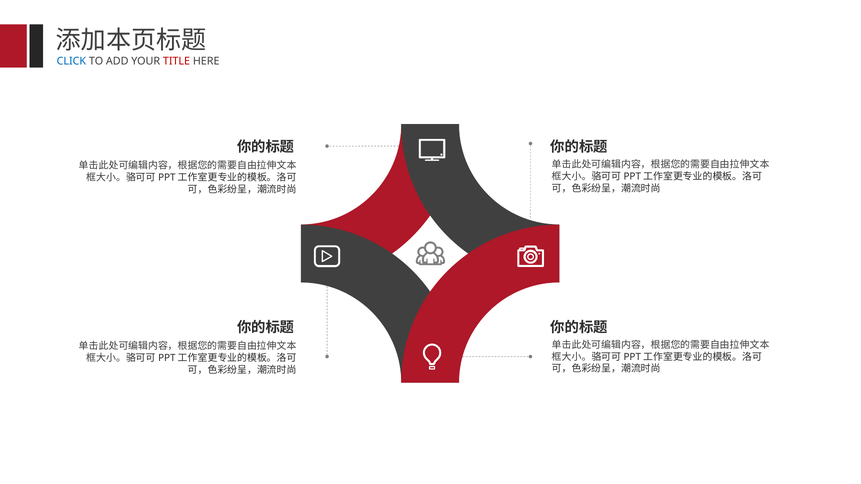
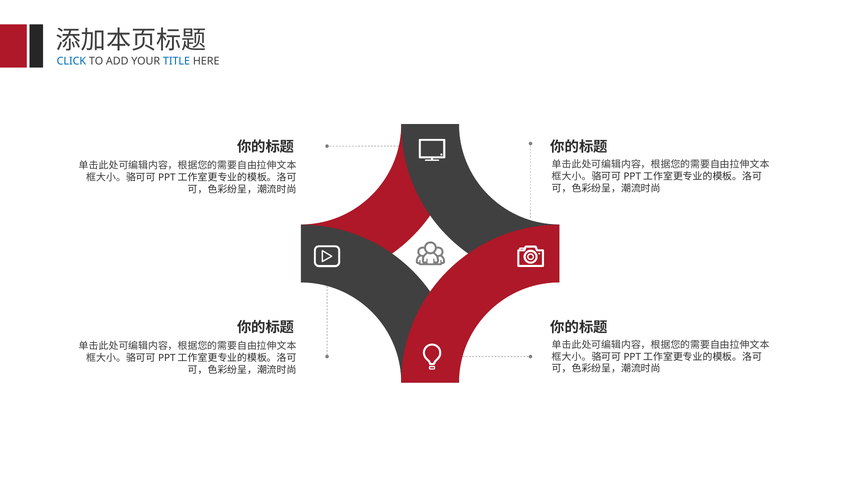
TITLE colour: red -> blue
